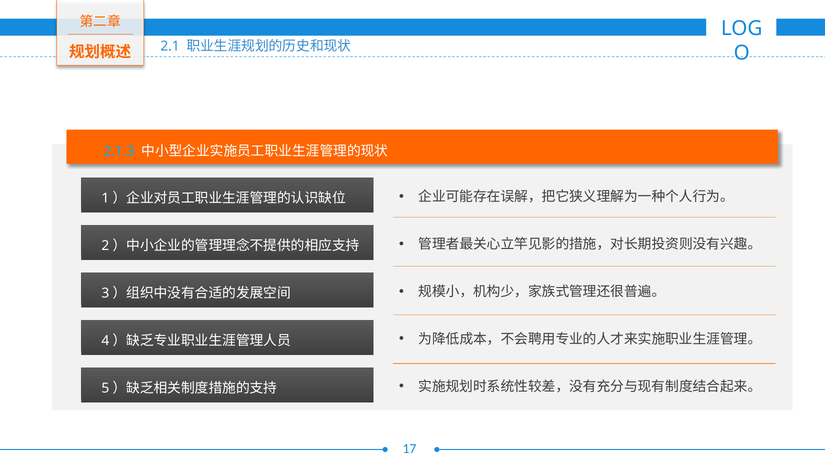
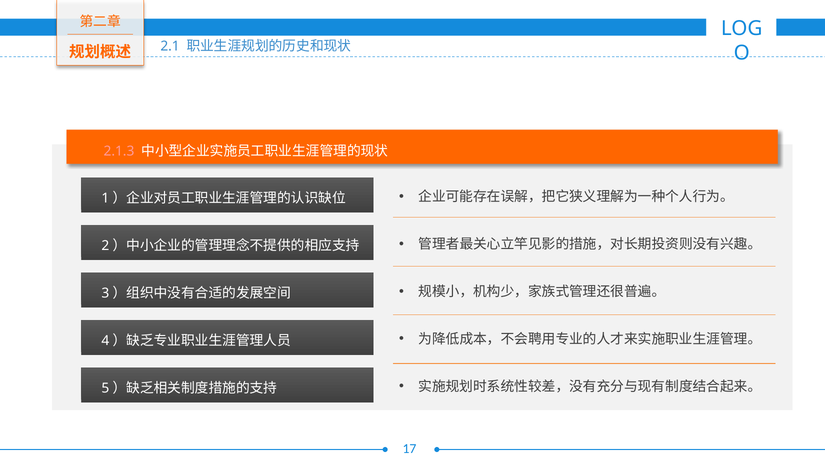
2.1.3 colour: light blue -> pink
